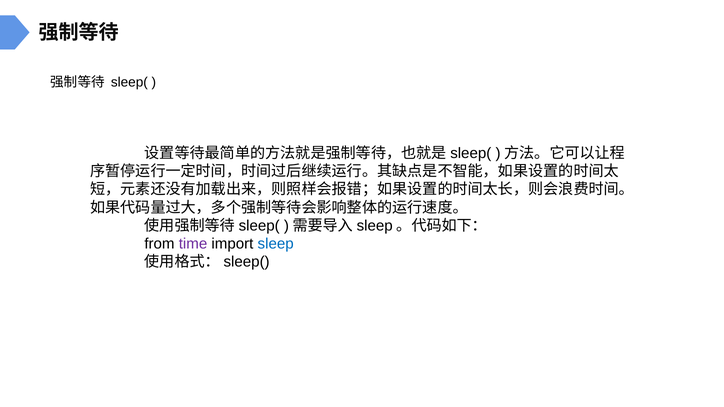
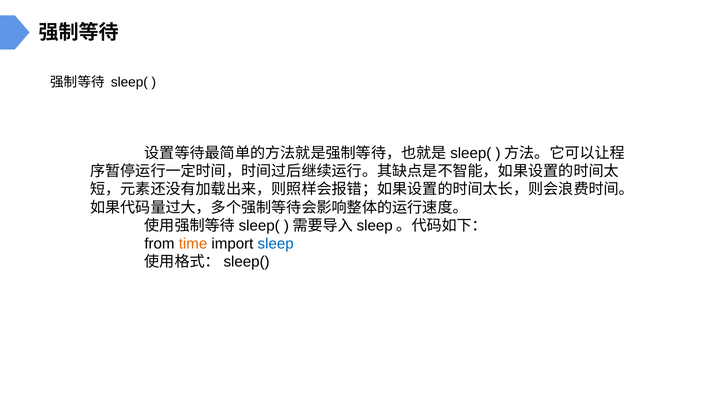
time colour: purple -> orange
